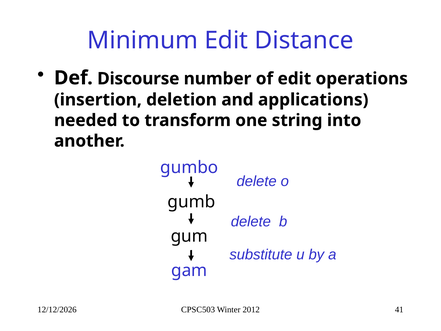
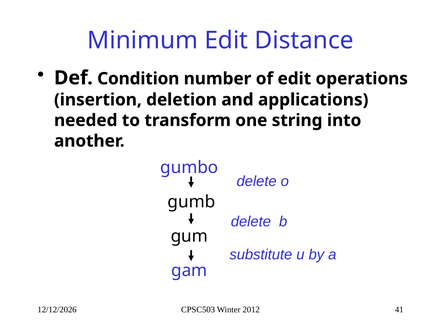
Discourse: Discourse -> Condition
